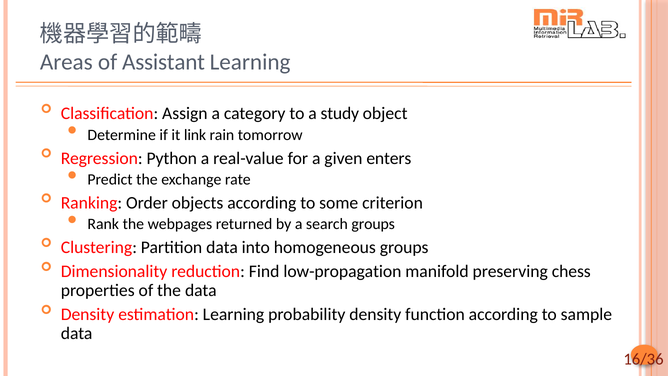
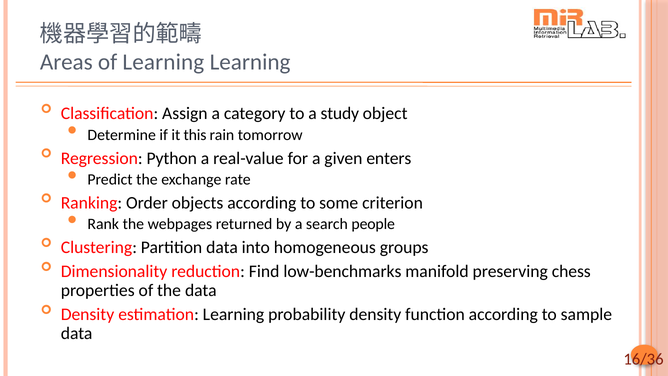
of Assistant: Assistant -> Learning
link: link -> this
search groups: groups -> people
low-propagation: low-propagation -> low-benchmarks
